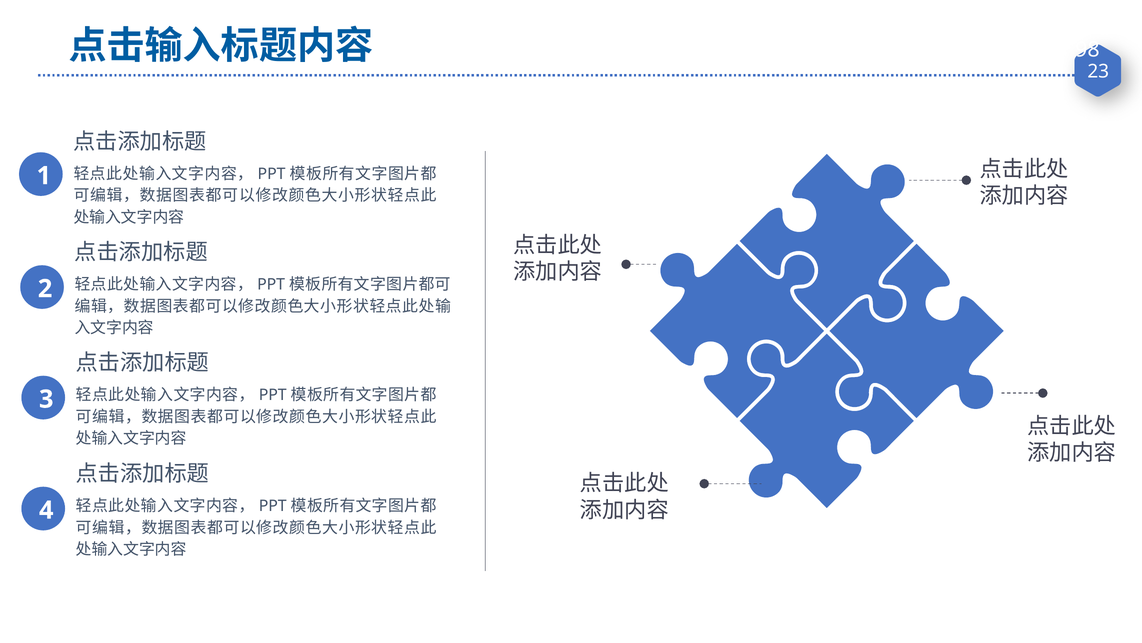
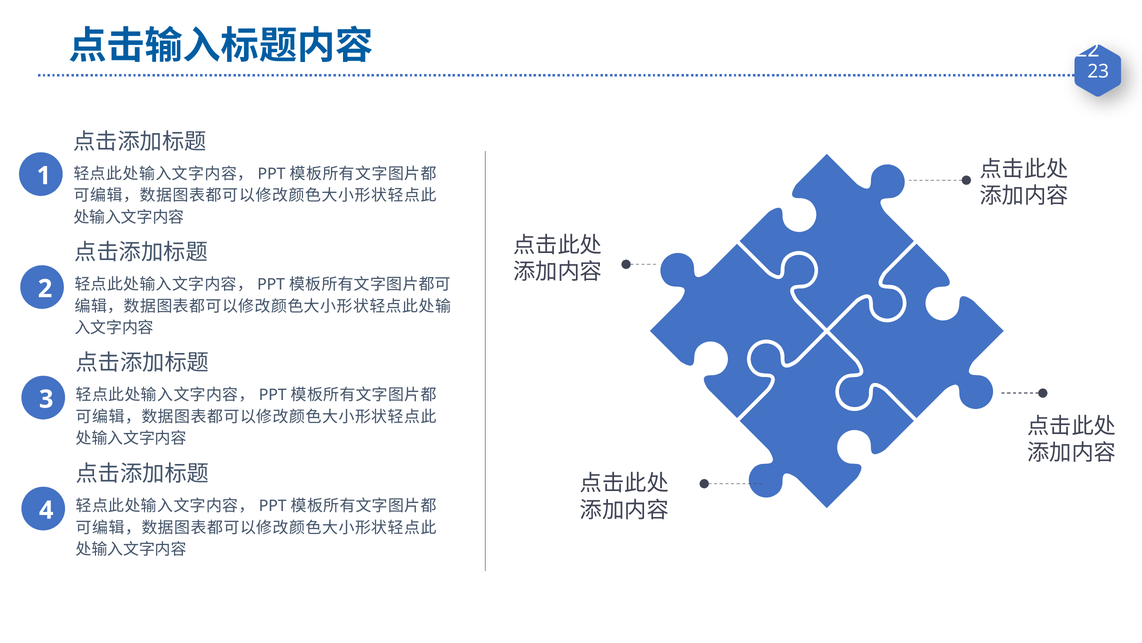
98: 98 -> 22
